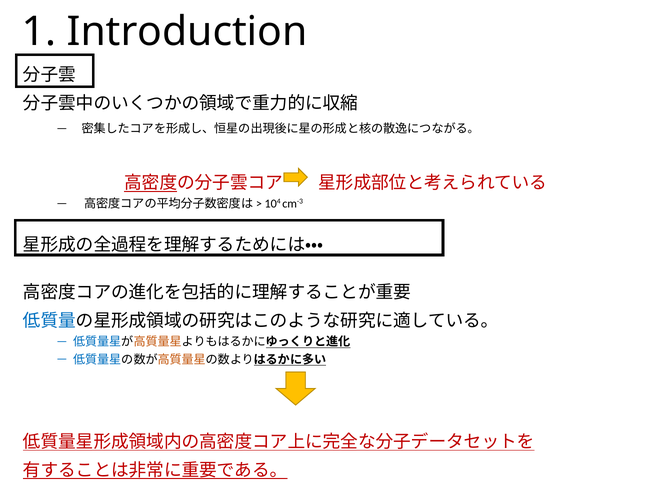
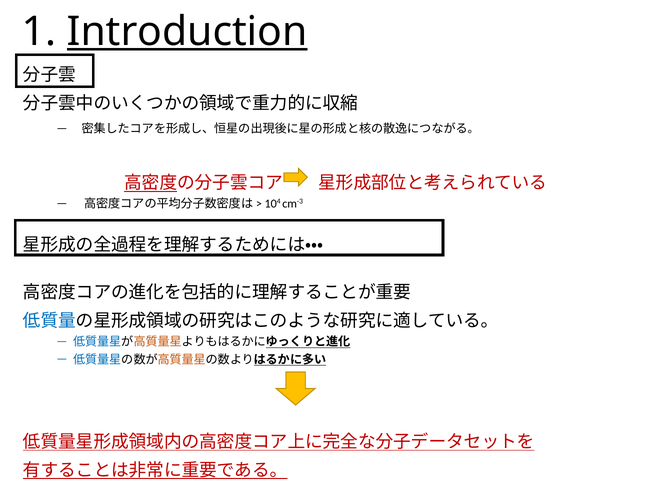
Introduction underline: none -> present
